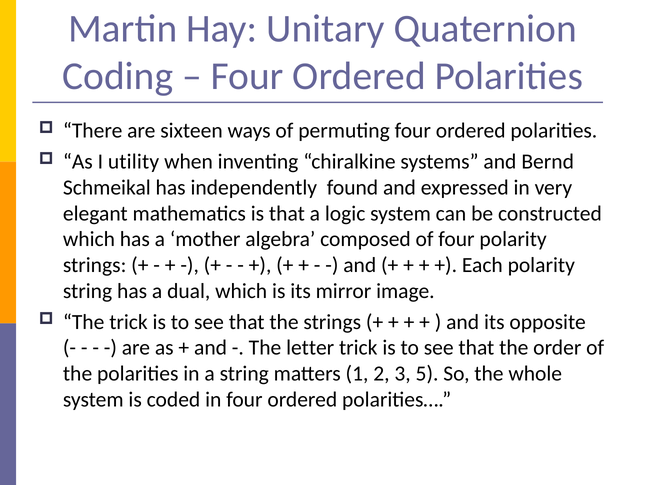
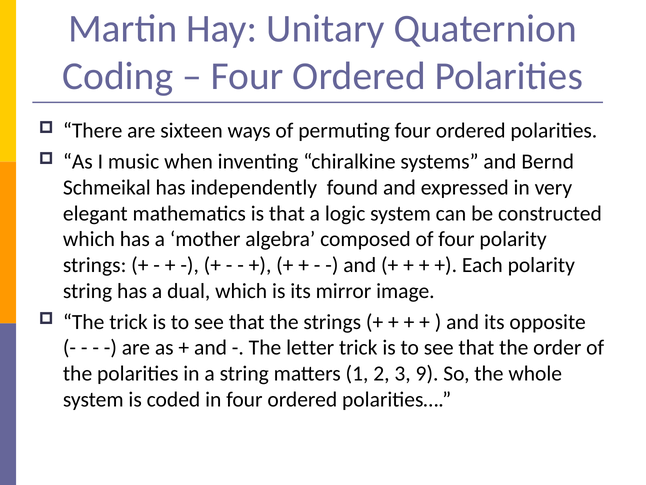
utility: utility -> music
5: 5 -> 9
